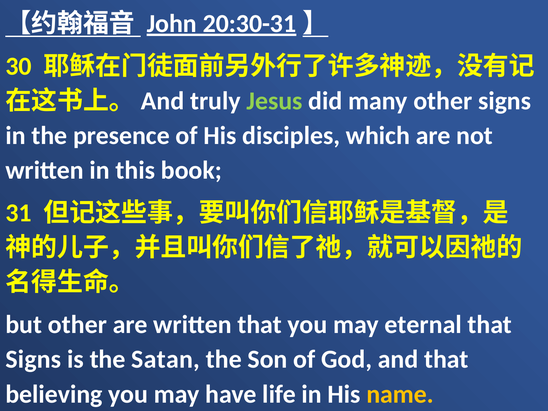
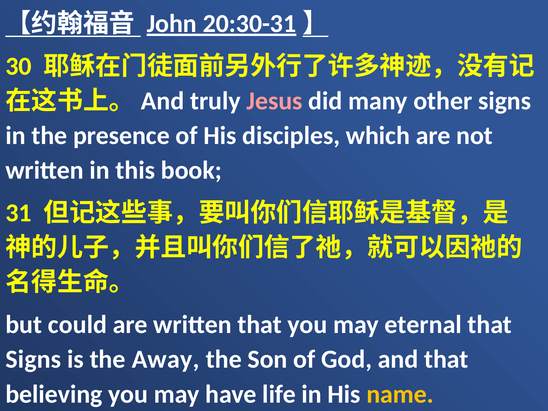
Jesus colour: light green -> pink
but other: other -> could
Satan: Satan -> Away
